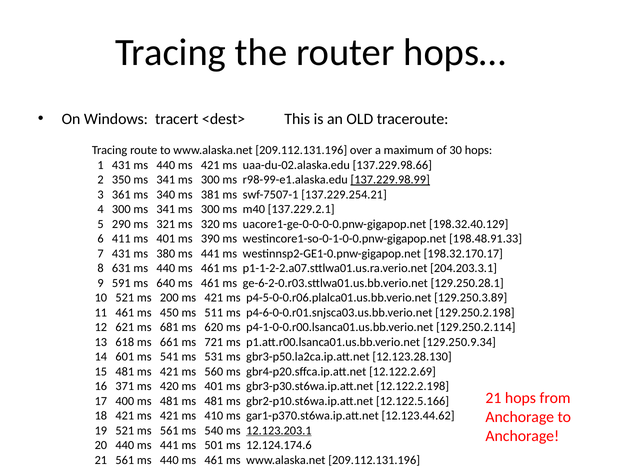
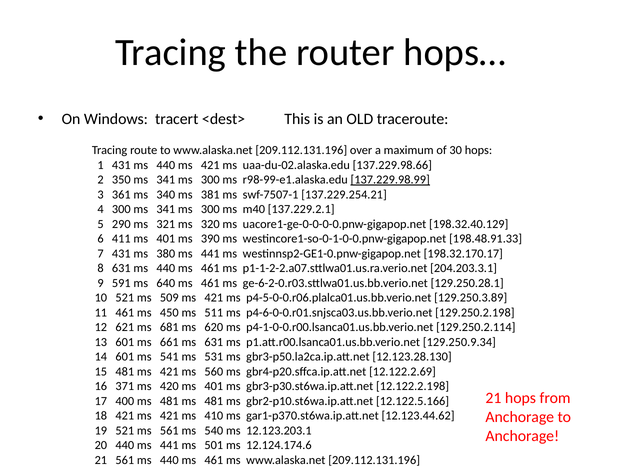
200: 200 -> 509
13 618: 618 -> 601
ms 721: 721 -> 631
12.123.203.1 underline: present -> none
